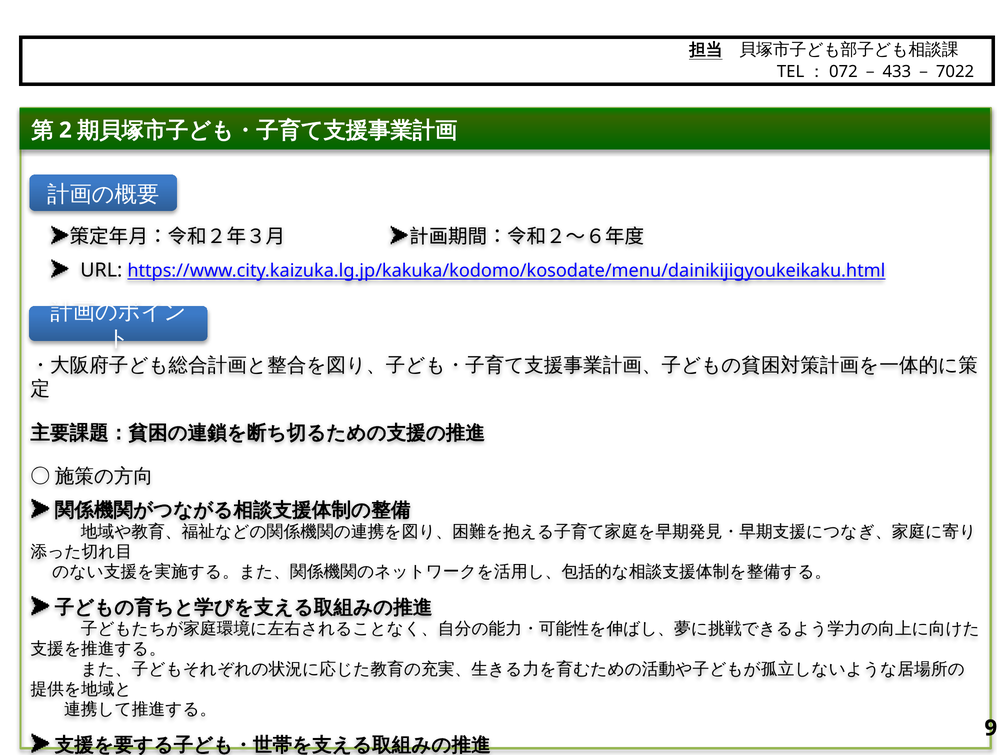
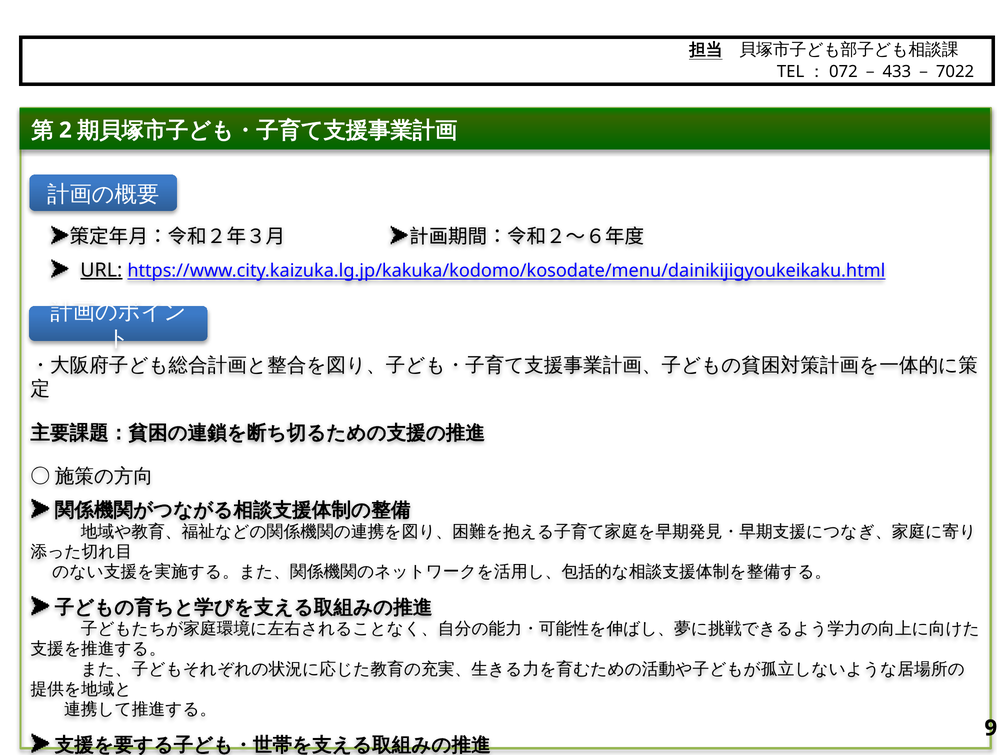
URL underline: none -> present
